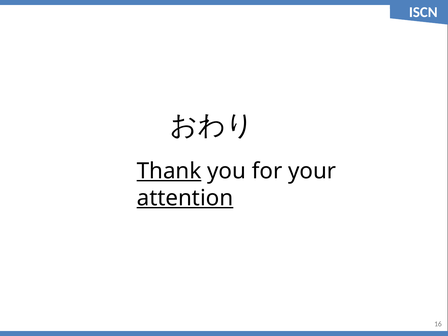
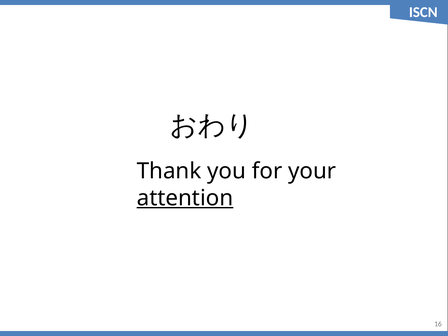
Thank underline: present -> none
